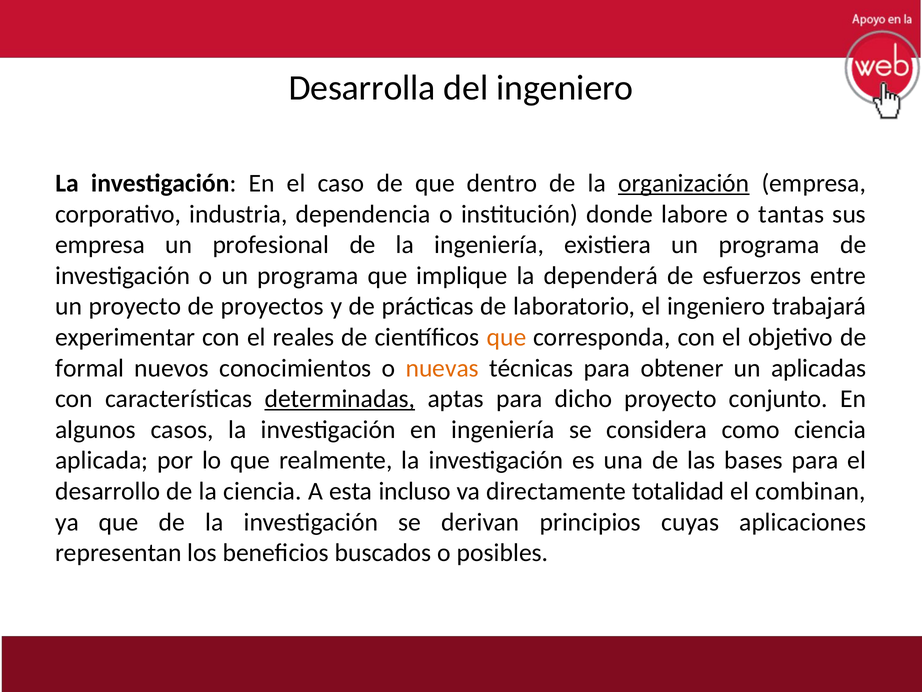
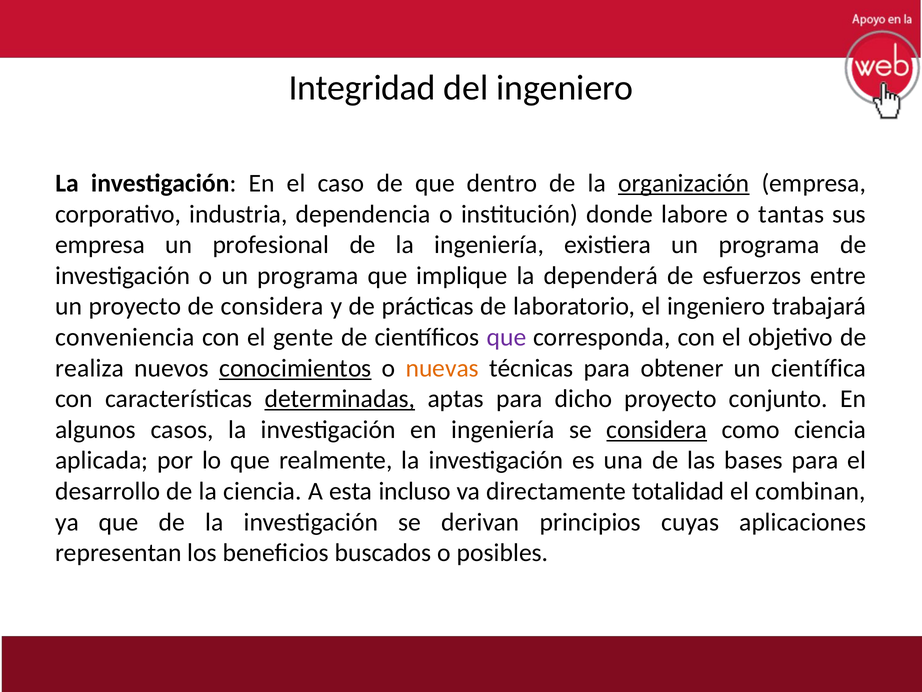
Desarrolla: Desarrolla -> Integridad
de proyectos: proyectos -> considera
experimentar: experimentar -> conveniencia
reales: reales -> gente
que at (506, 337) colour: orange -> purple
formal: formal -> realiza
conocimientos underline: none -> present
aplicadas: aplicadas -> científica
considera at (657, 429) underline: none -> present
